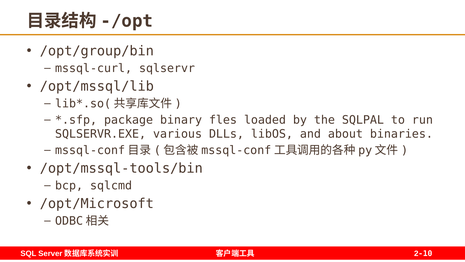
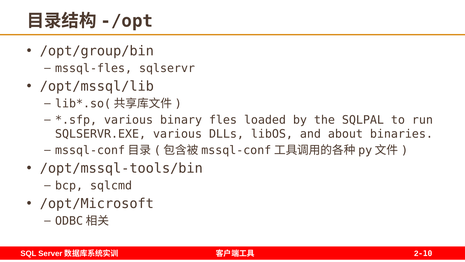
mssql-curl: mssql-curl -> mssql-fles
package at (129, 120): package -> various
